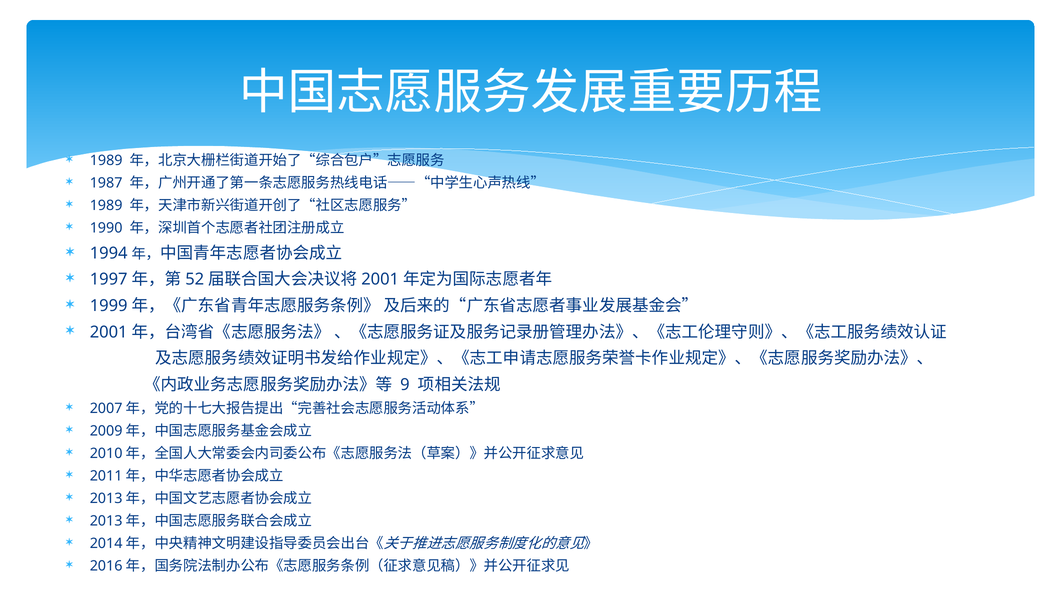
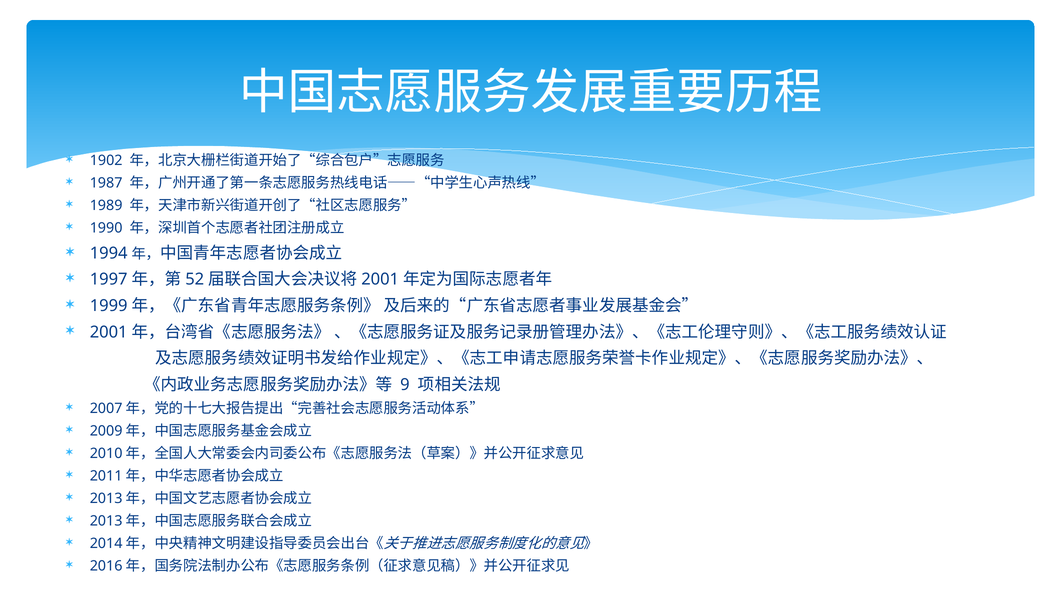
1989 at (106, 161): 1989 -> 1902
